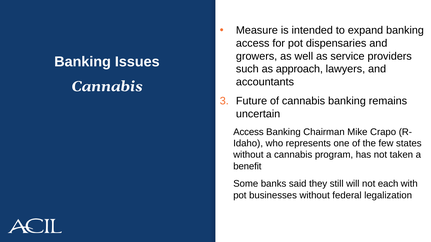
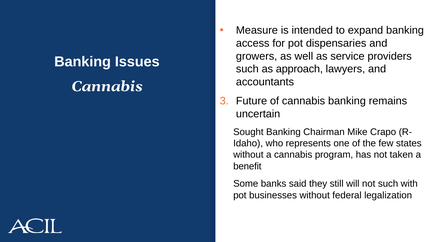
Access at (248, 132): Access -> Sought
not each: each -> such
